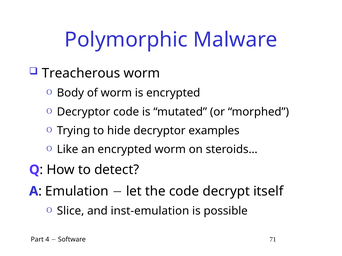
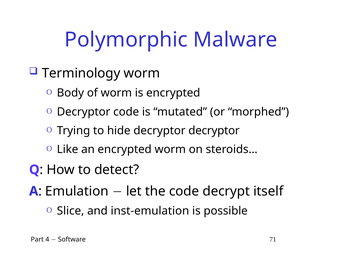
Treacherous: Treacherous -> Terminology
decryptor examples: examples -> decryptor
